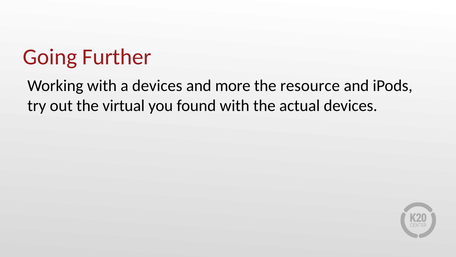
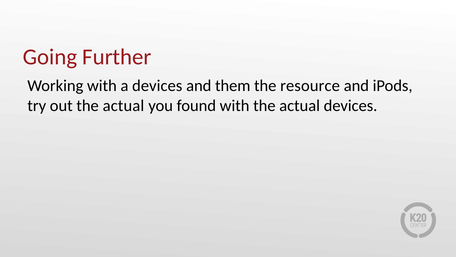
more: more -> them
out the virtual: virtual -> actual
